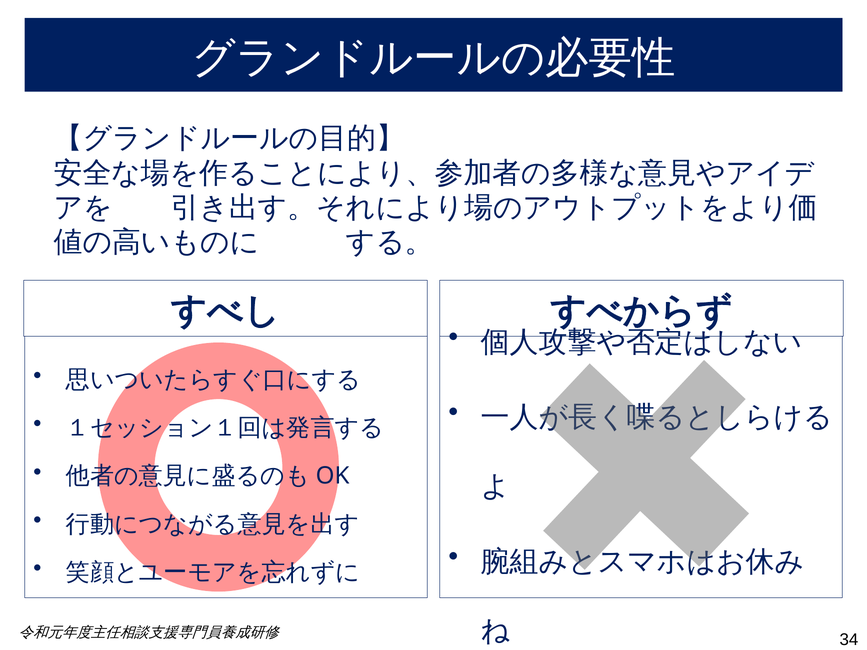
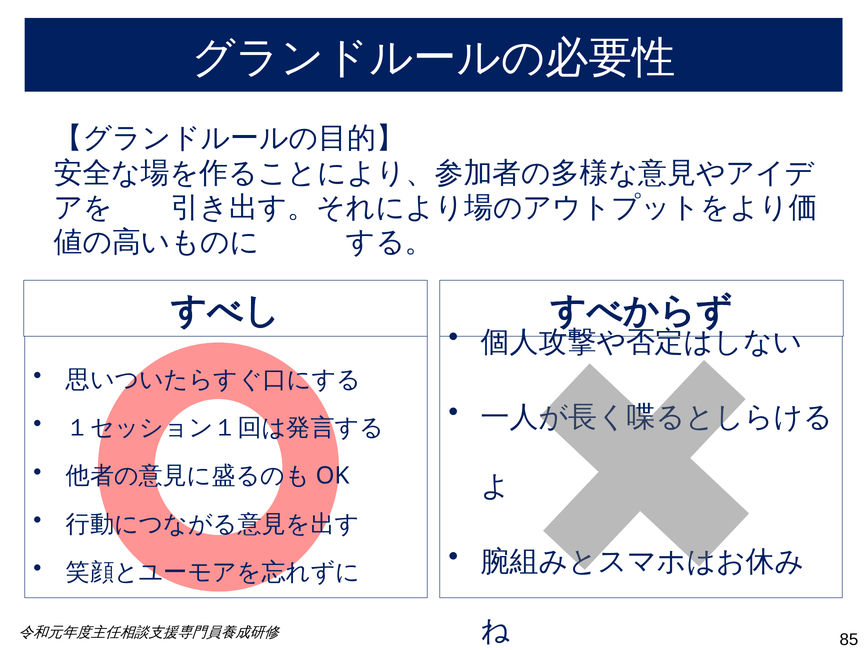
34: 34 -> 85
